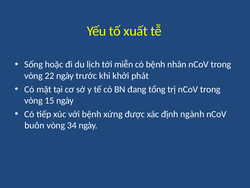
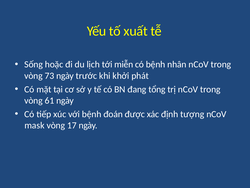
22: 22 -> 73
15: 15 -> 61
xứng: xứng -> đoán
ngành: ngành -> tượng
buôn: buôn -> mask
34: 34 -> 17
